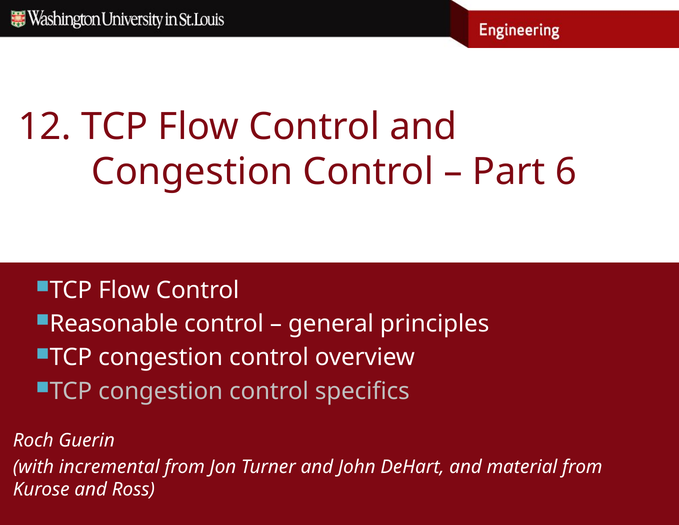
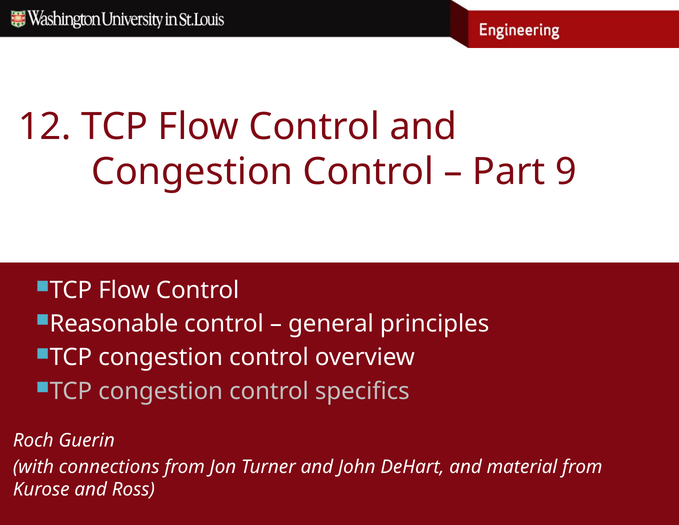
6: 6 -> 9
incremental: incremental -> connections
